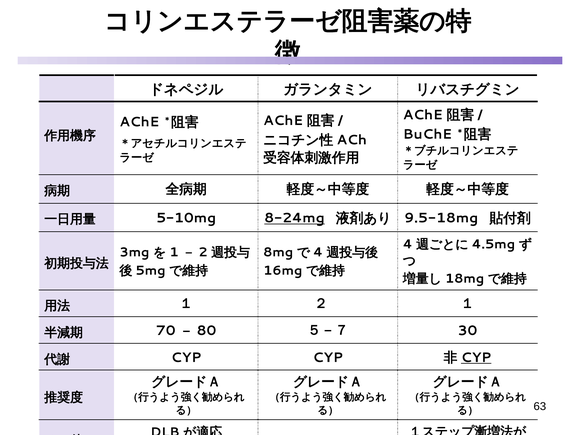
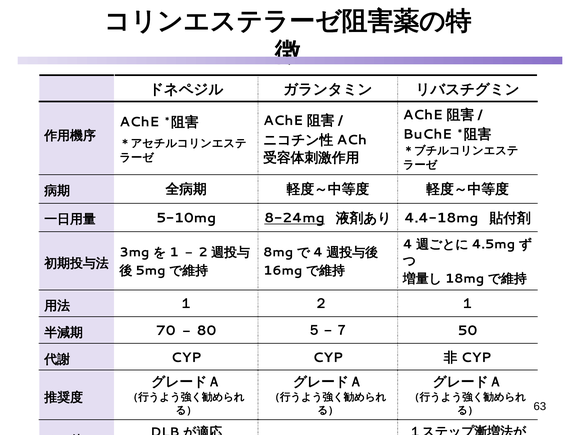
9.5-18mg: 9.5-18mg -> 4.4-18mg
30: 30 -> 50
CYP at (476, 358) underline: present -> none
